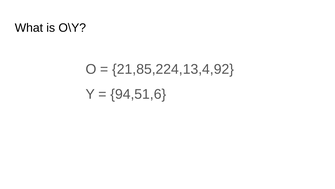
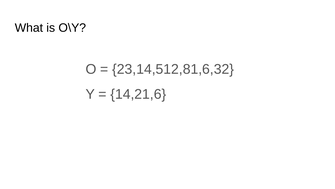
21,85,224,13,4,92: 21,85,224,13,4,92 -> 23,14,512,81,6,32
94,51,6: 94,51,6 -> 14,21,6
